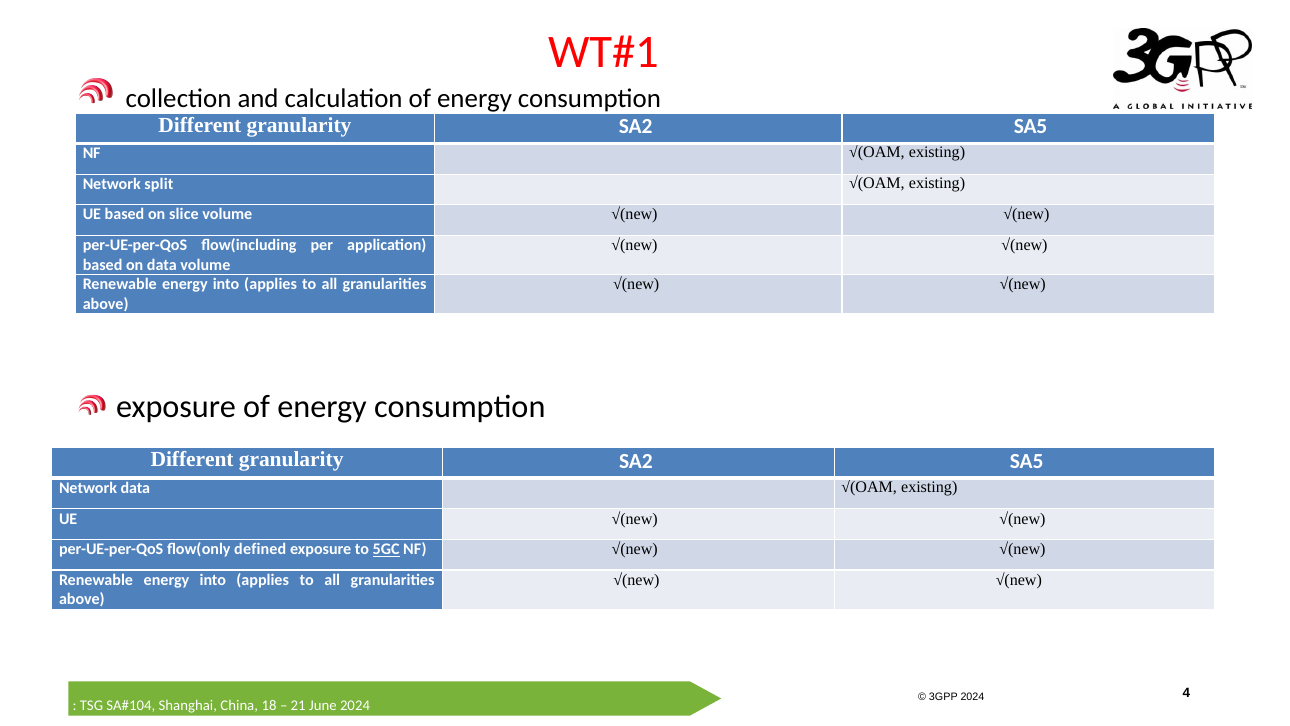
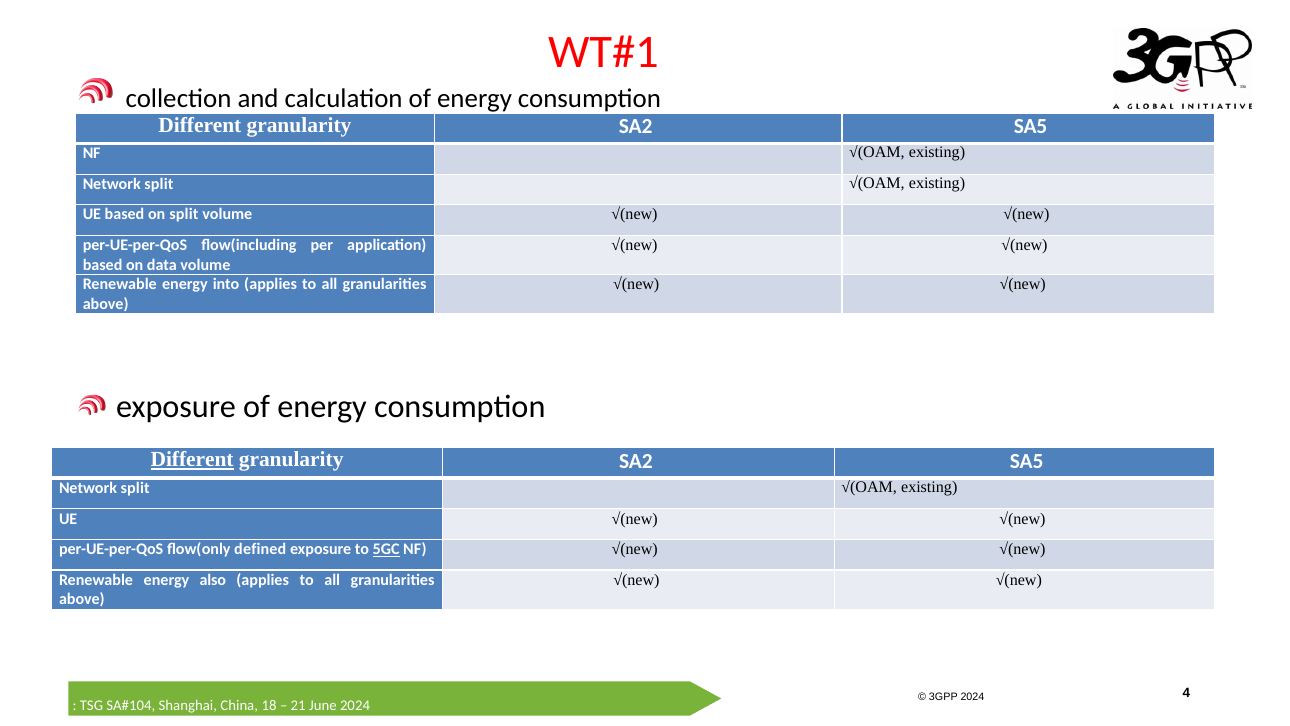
on slice: slice -> split
Different at (192, 460) underline: none -> present
data at (135, 488): data -> split
into at (213, 580): into -> also
